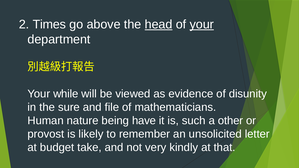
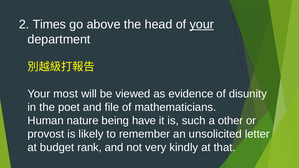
head underline: present -> none
while: while -> most
sure: sure -> poet
take: take -> rank
